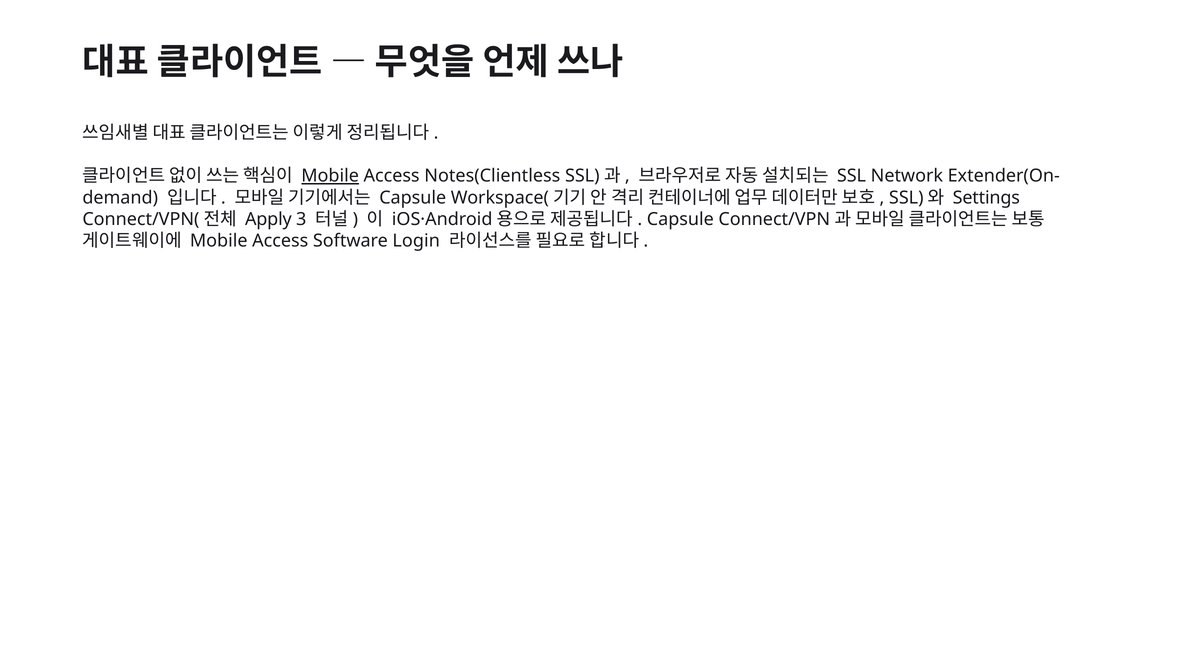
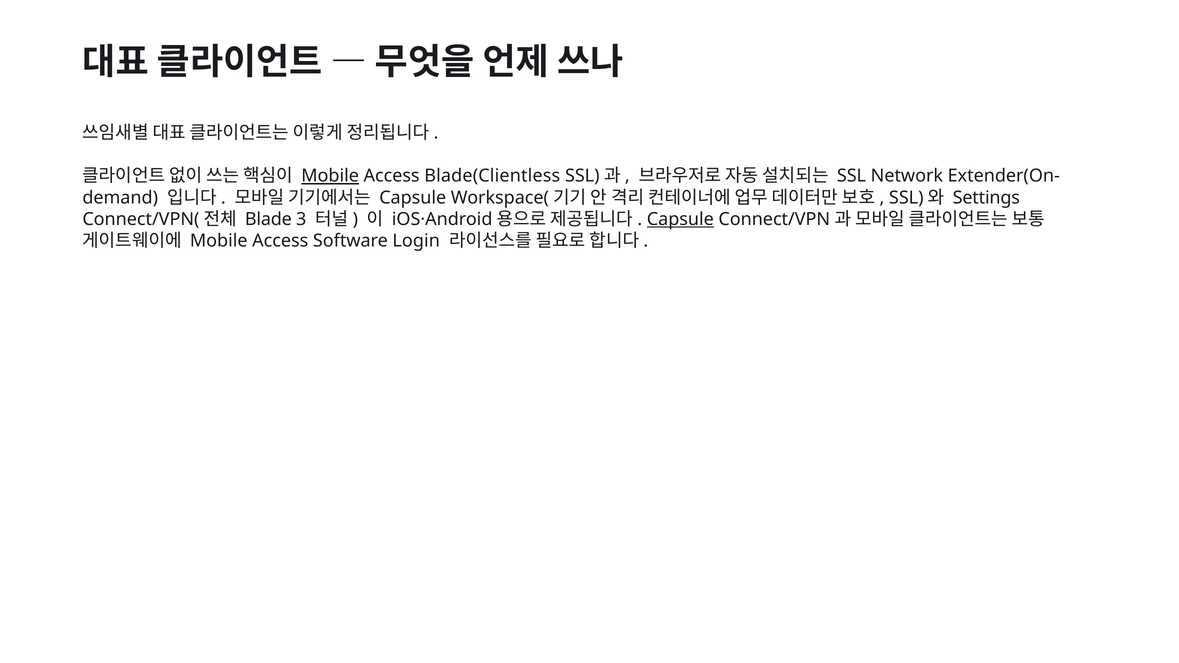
Notes(Clientless: Notes(Clientless -> Blade(Clientless
Apply: Apply -> Blade
Capsule at (680, 219) underline: none -> present
